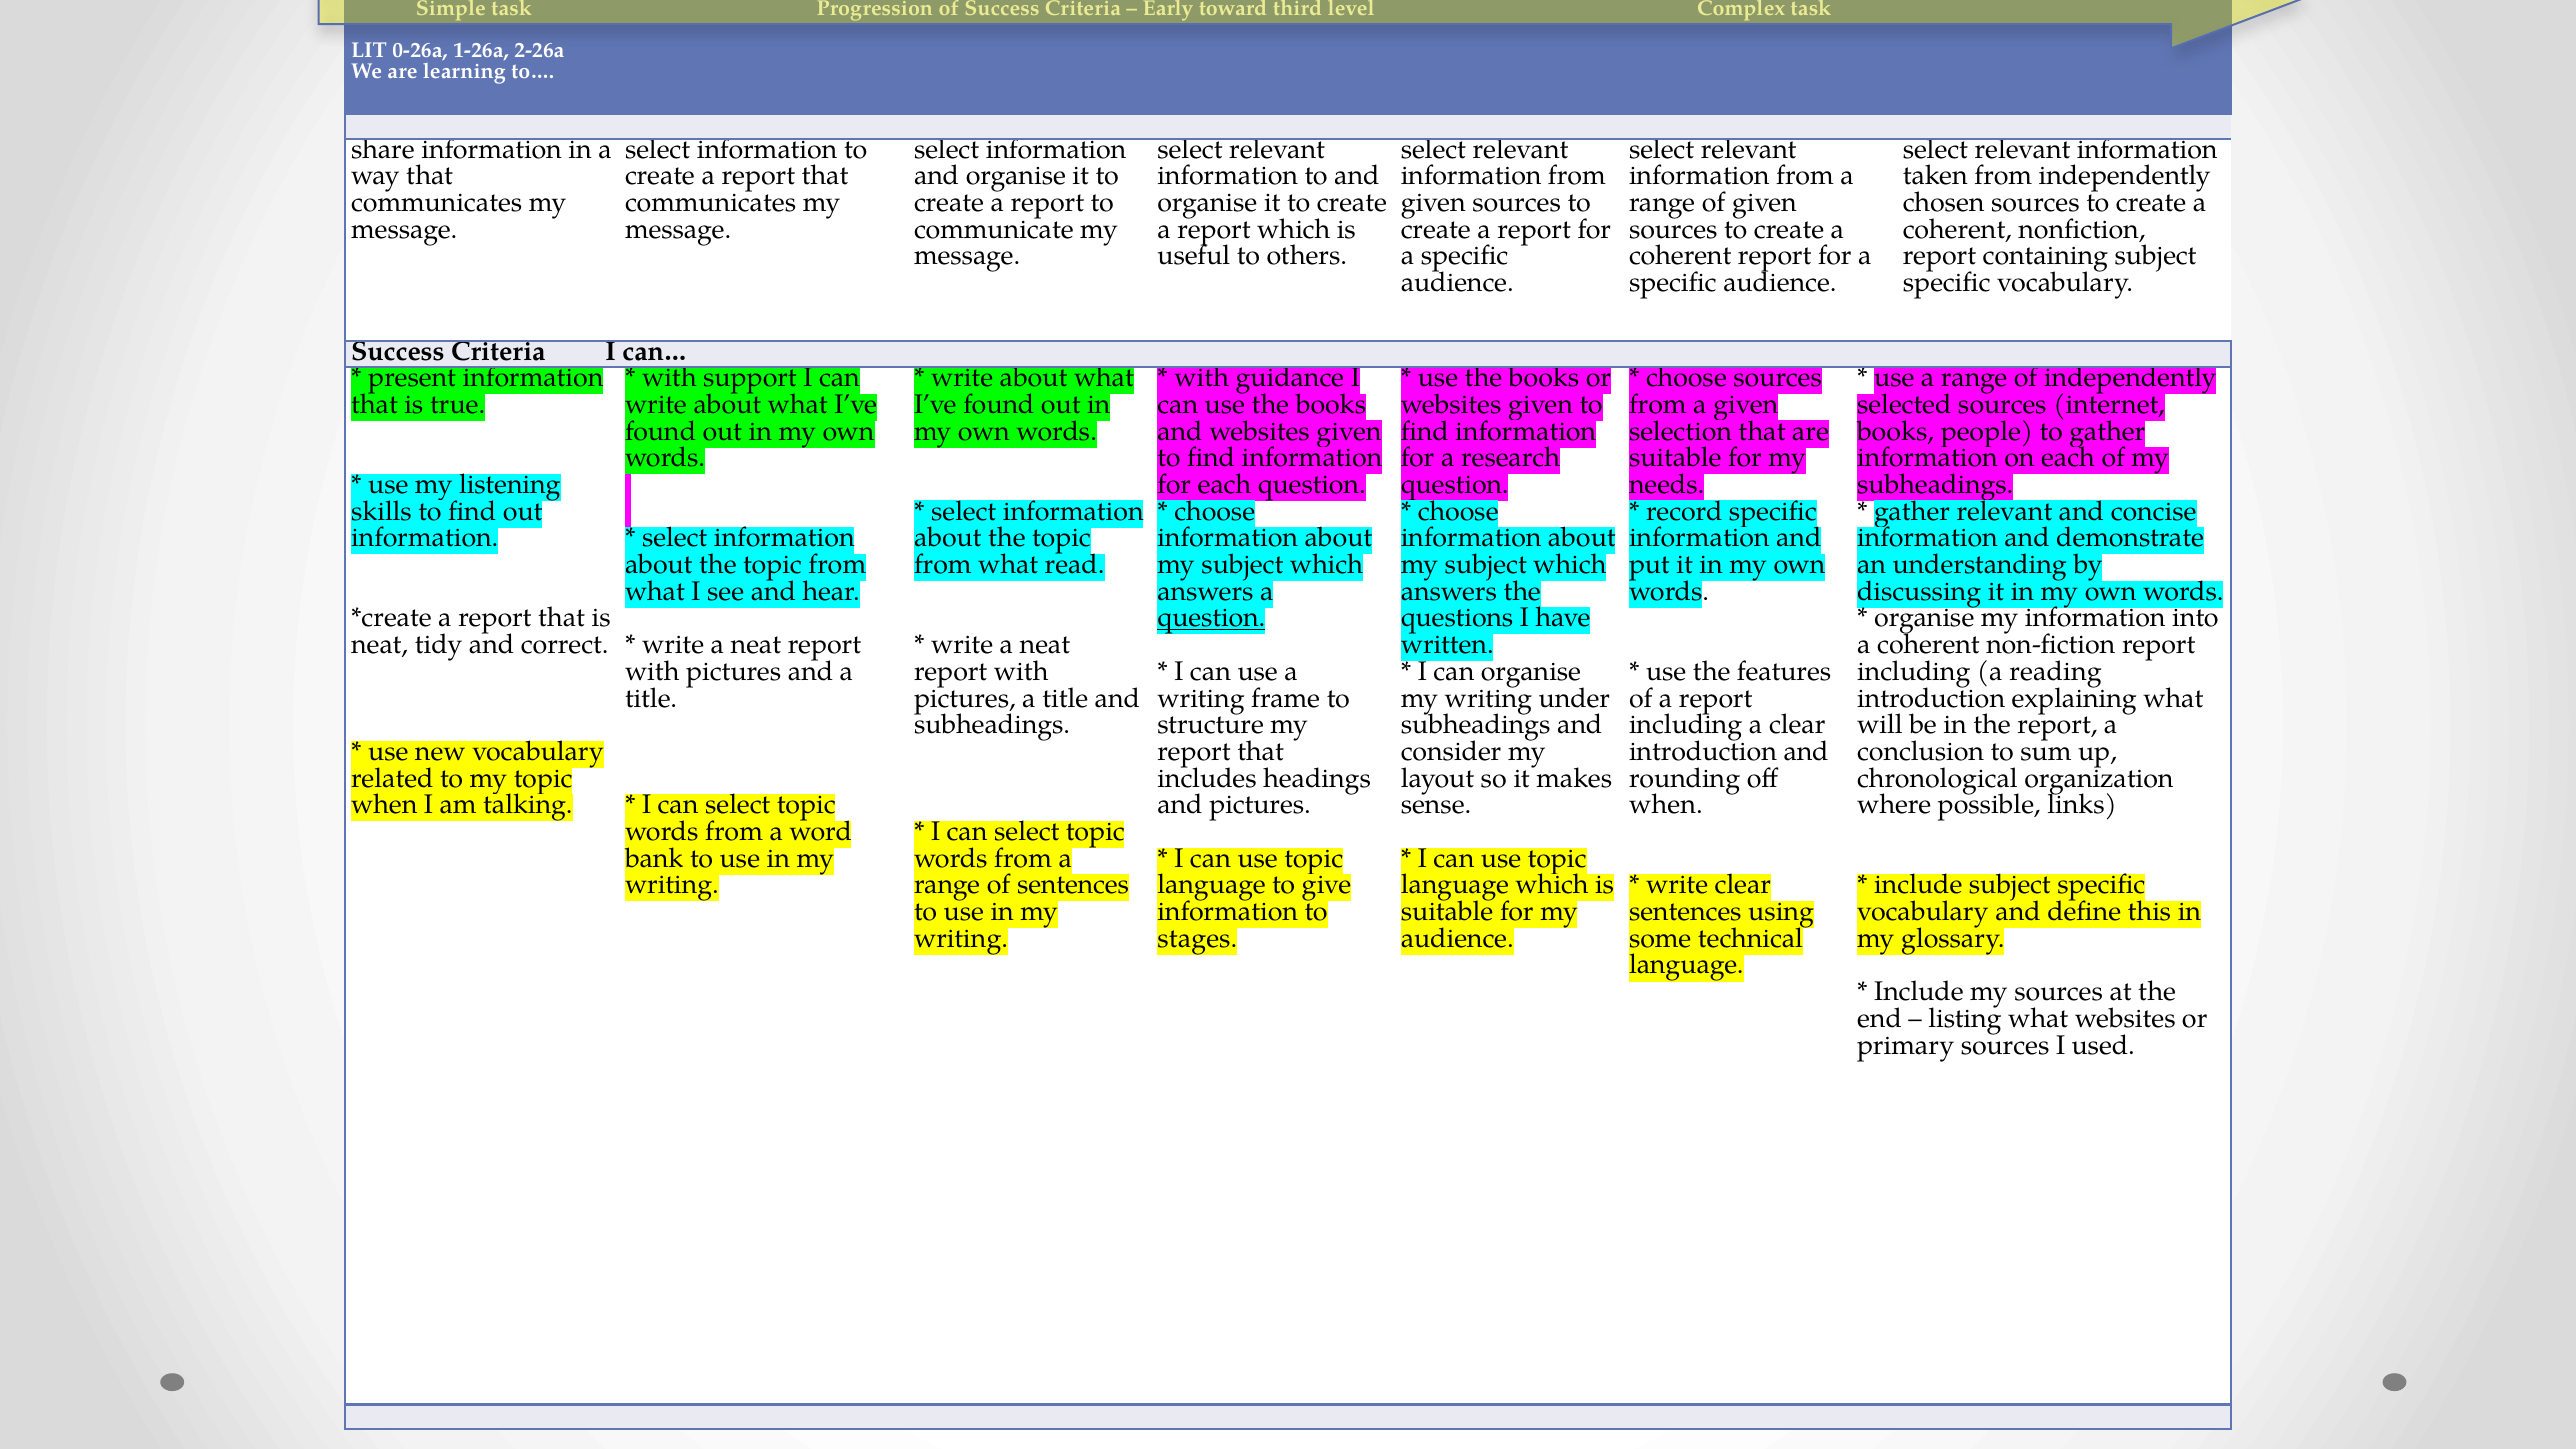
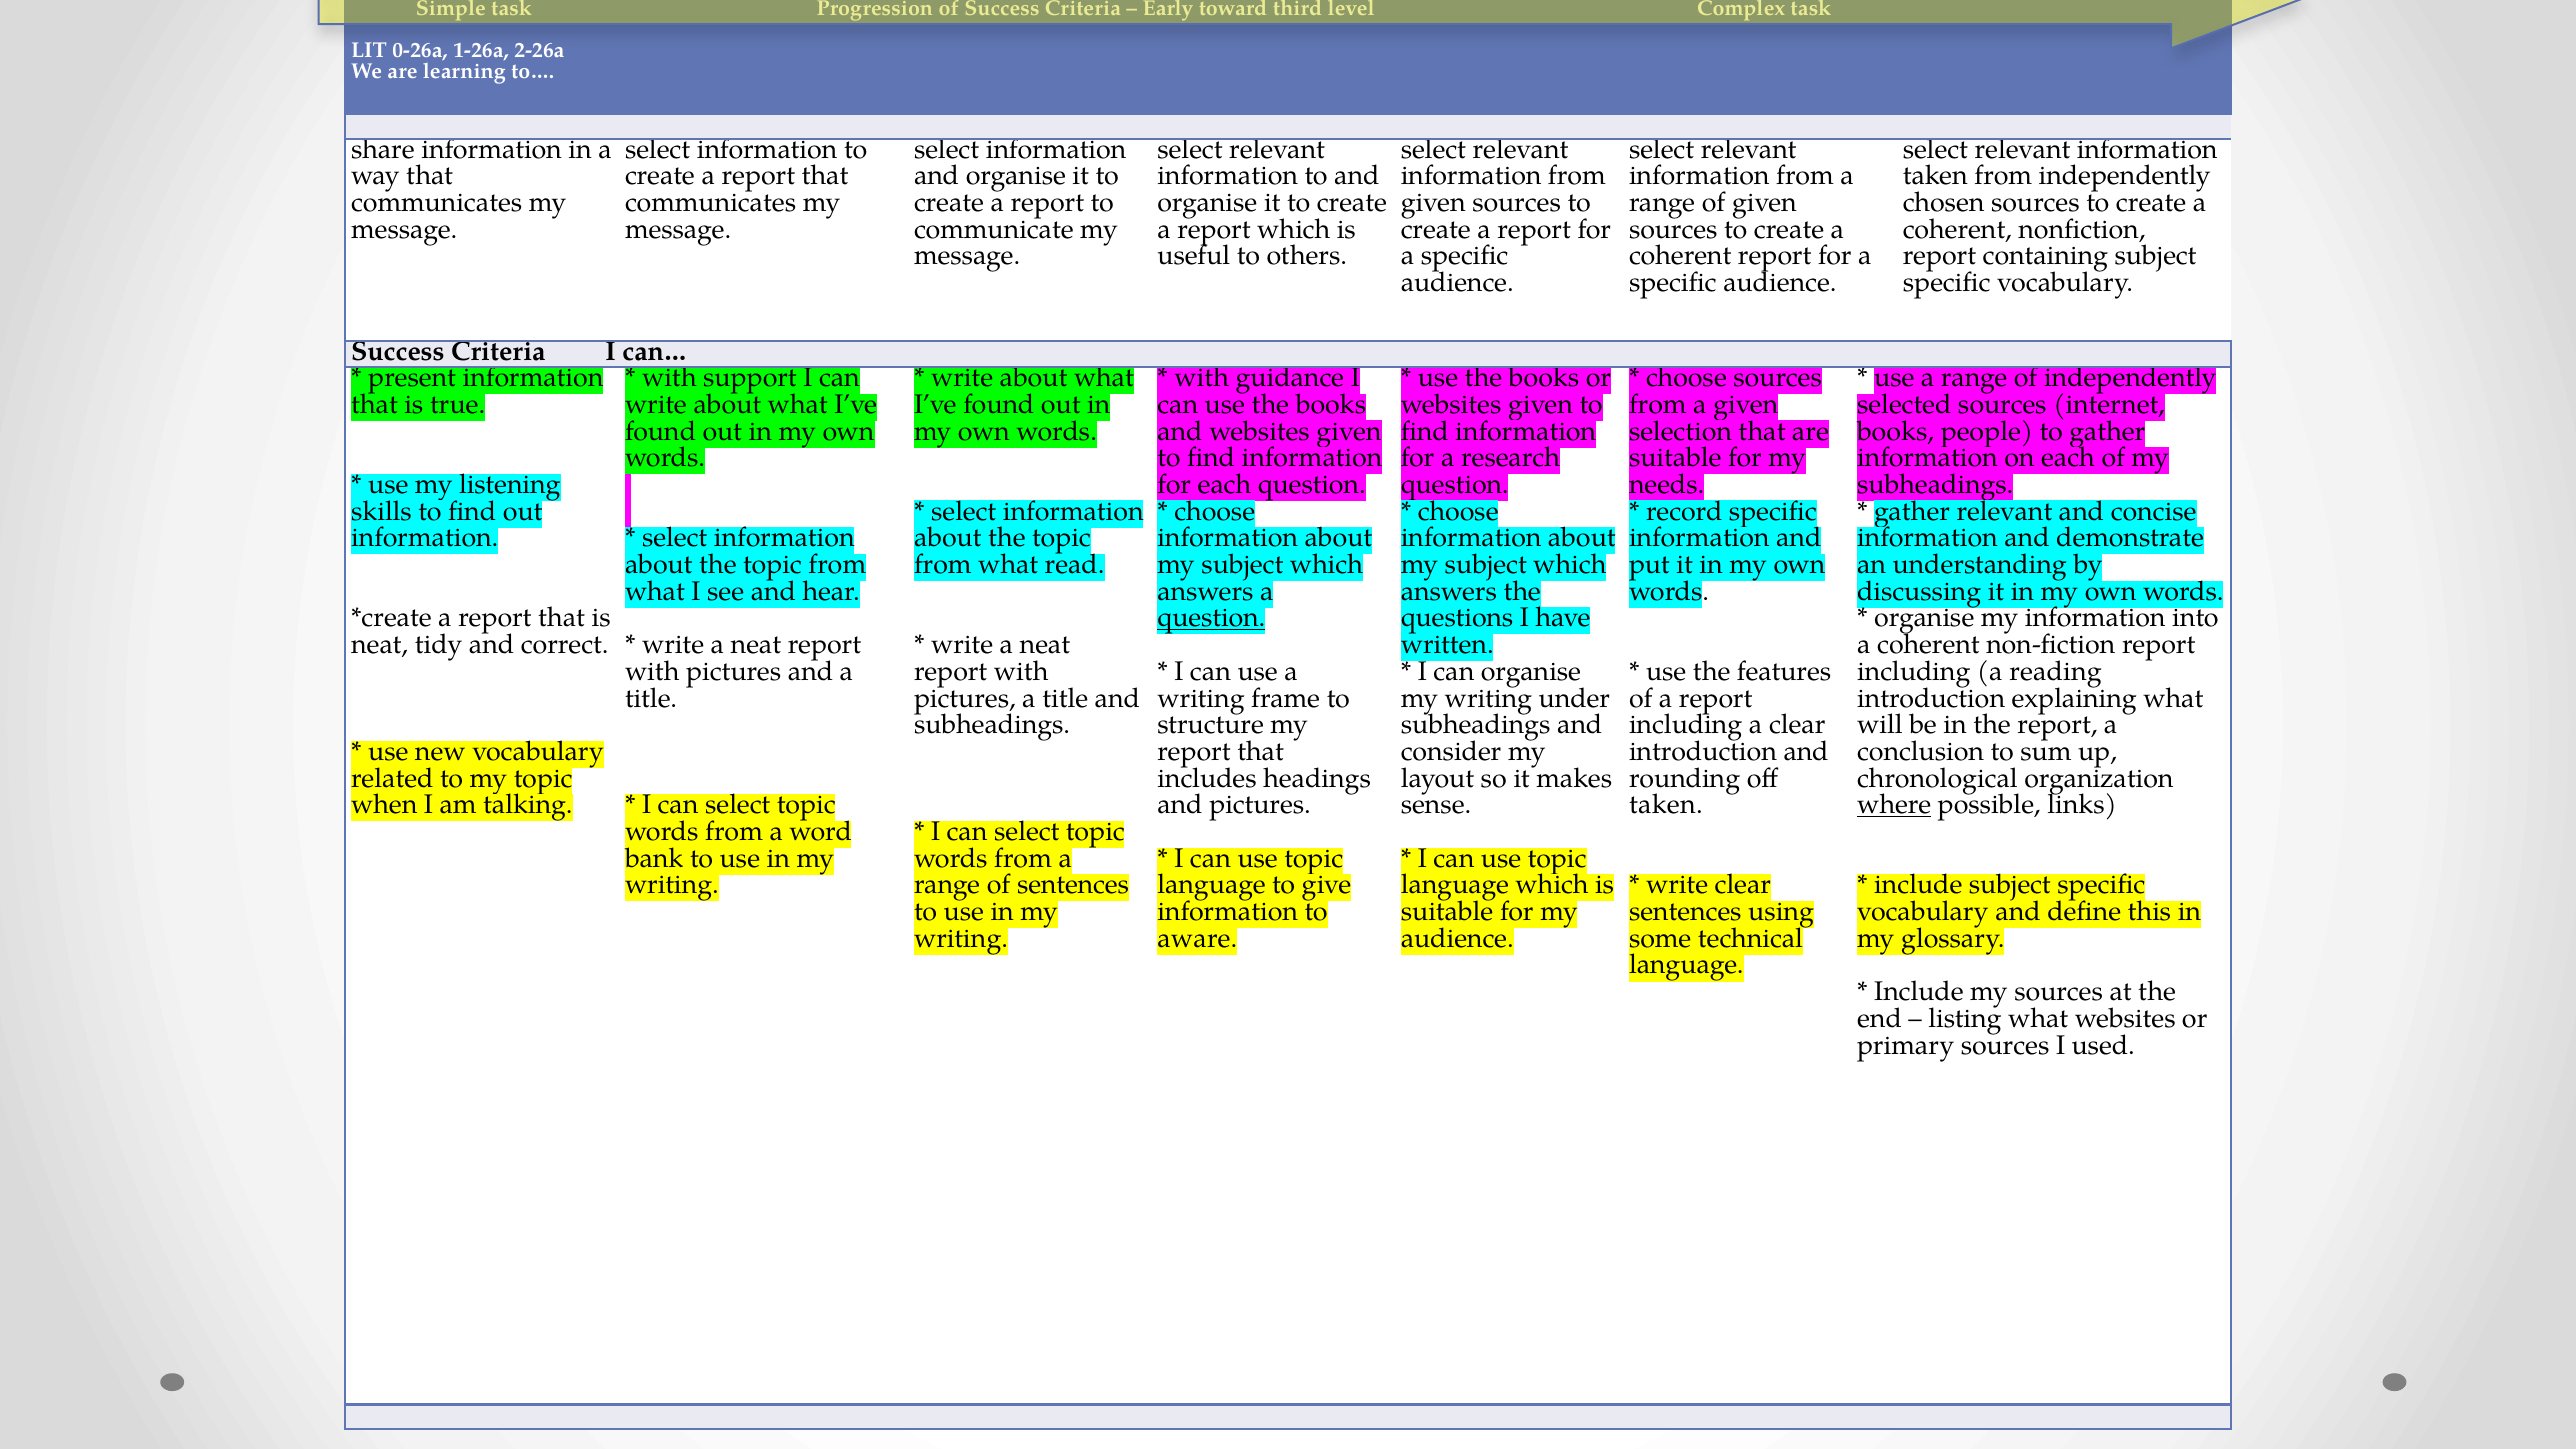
when at (1666, 805): when -> taken
where underline: none -> present
stages: stages -> aware
